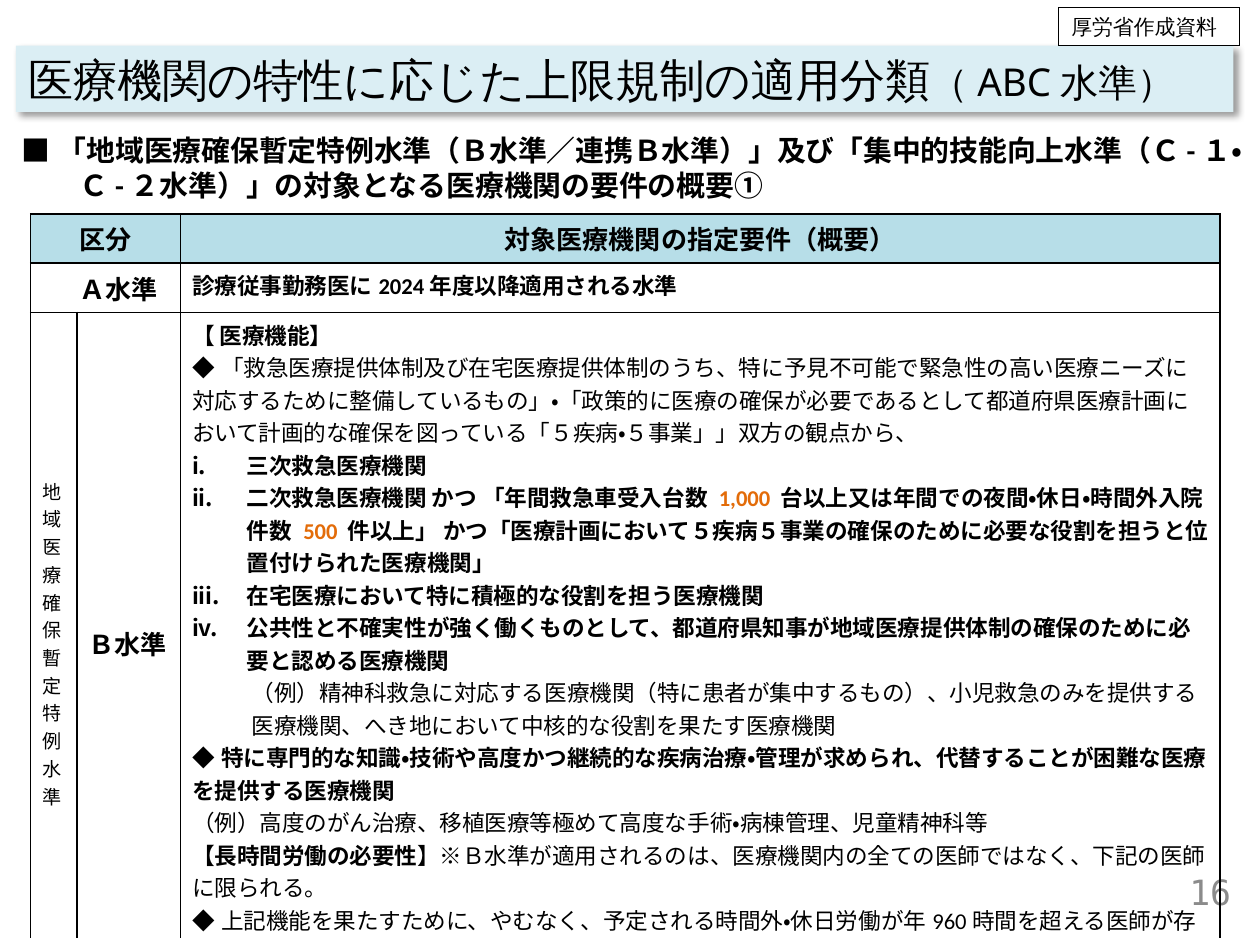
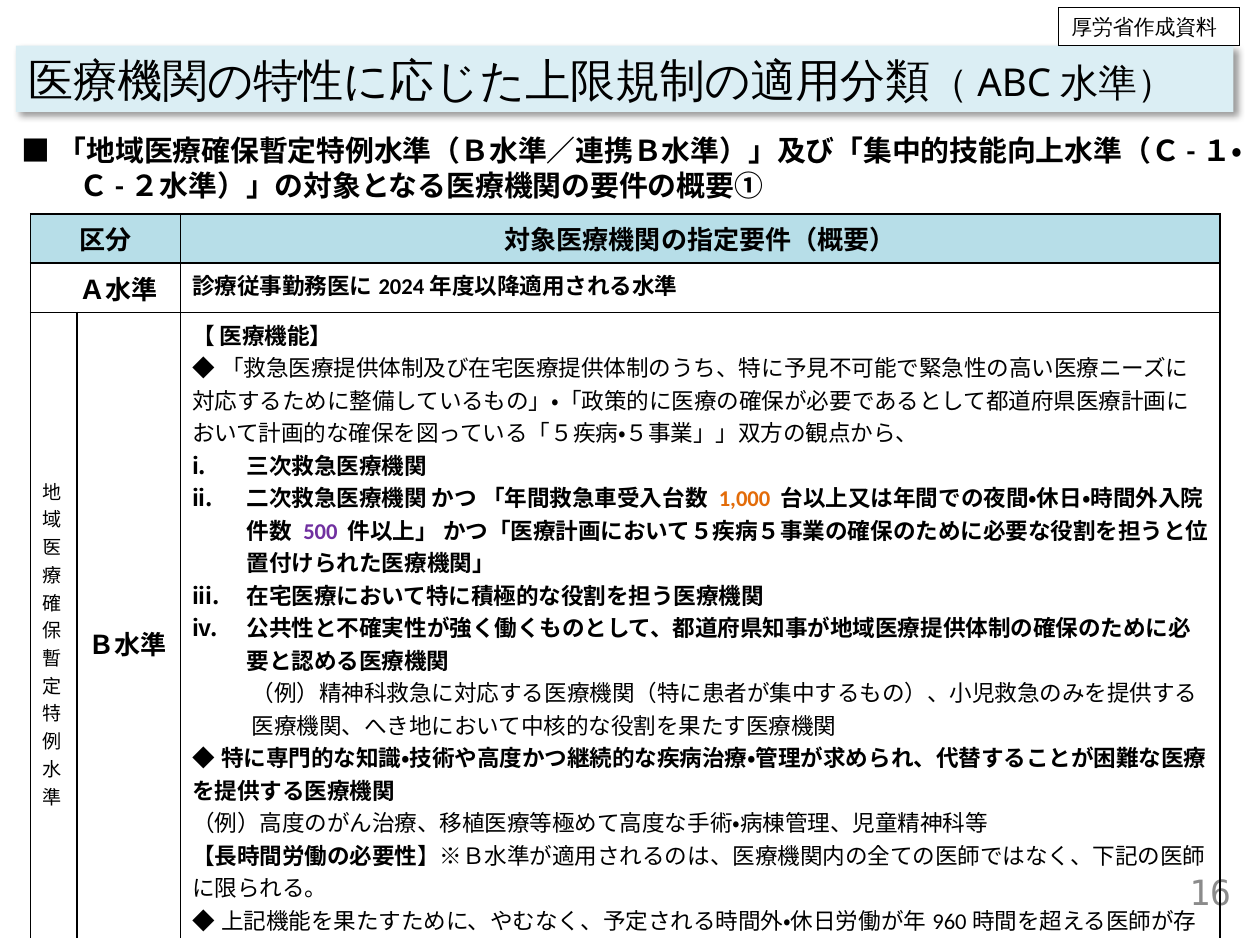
500 colour: orange -> purple
